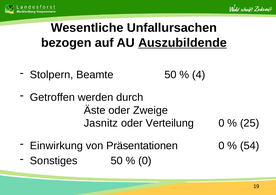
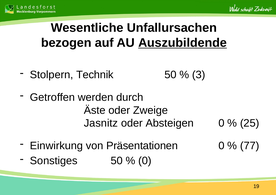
Beamte: Beamte -> Technik
4: 4 -> 3
Verteilung: Verteilung -> Absteigen
54: 54 -> 77
